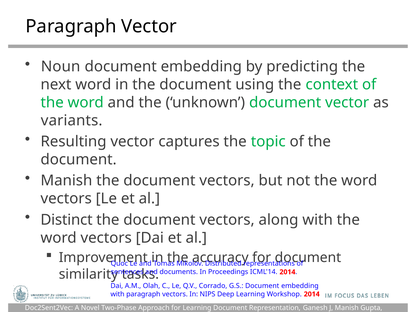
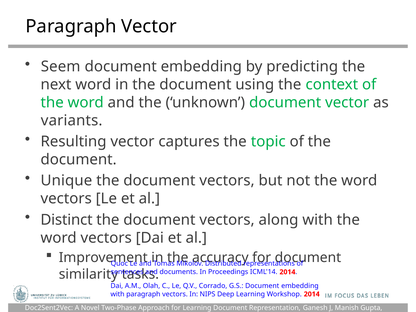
Noun: Noun -> Seem
Manish at (66, 181): Manish -> Unique
